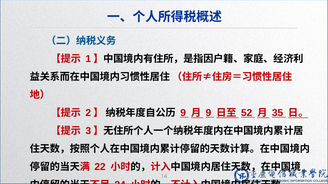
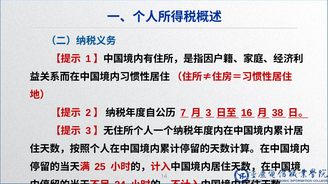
9 at (183, 113): 9 -> 7
9 at (208, 113): 9 -> 3
52: 52 -> 16
35: 35 -> 38
22: 22 -> 25
